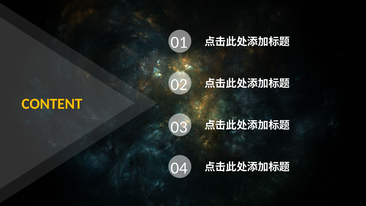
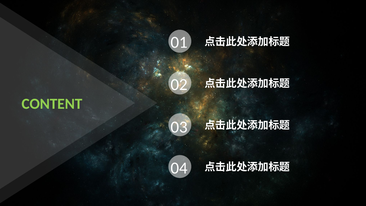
CONTENT colour: yellow -> light green
